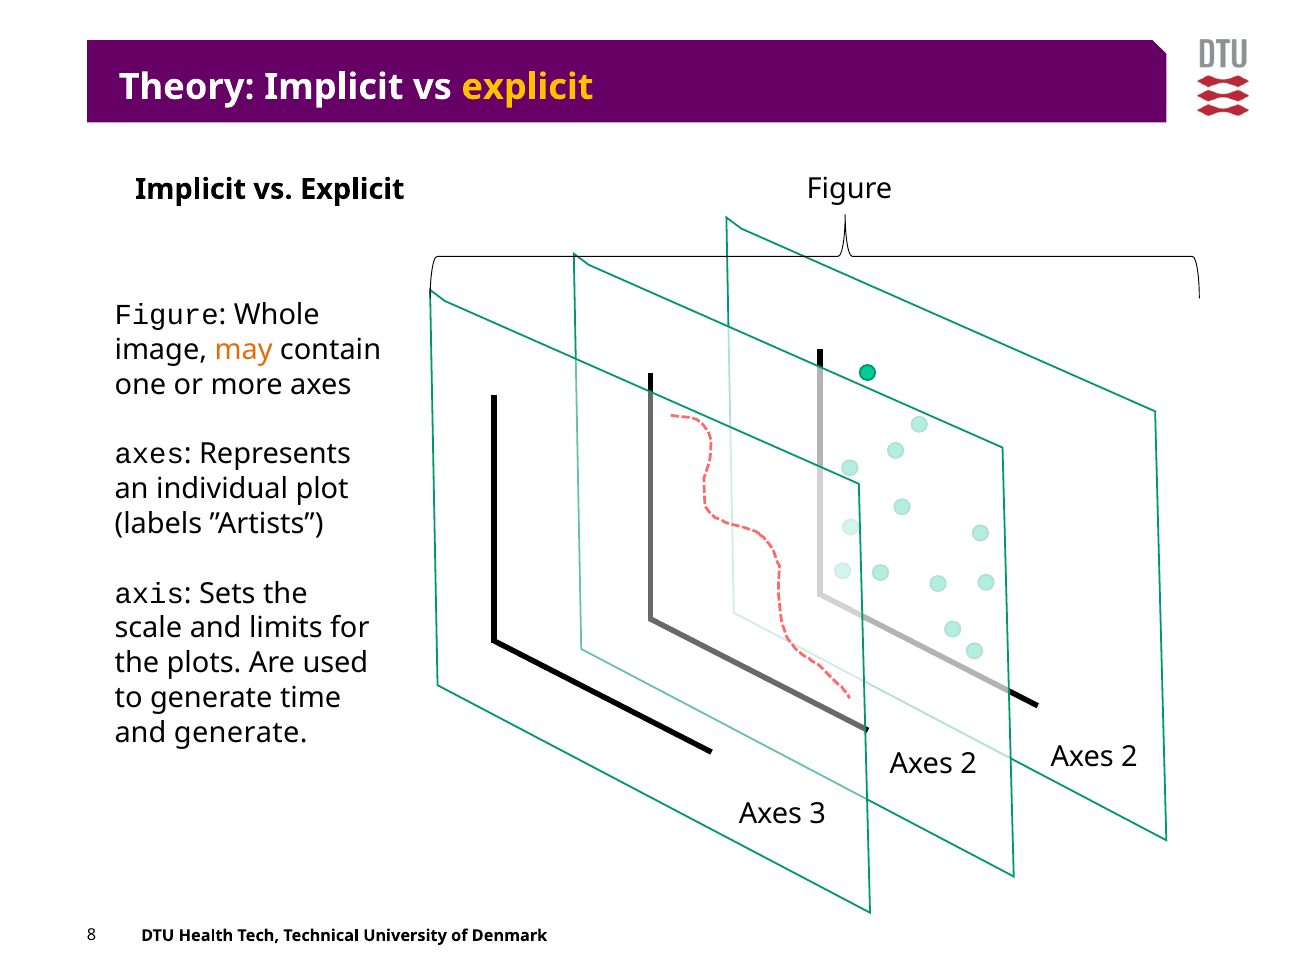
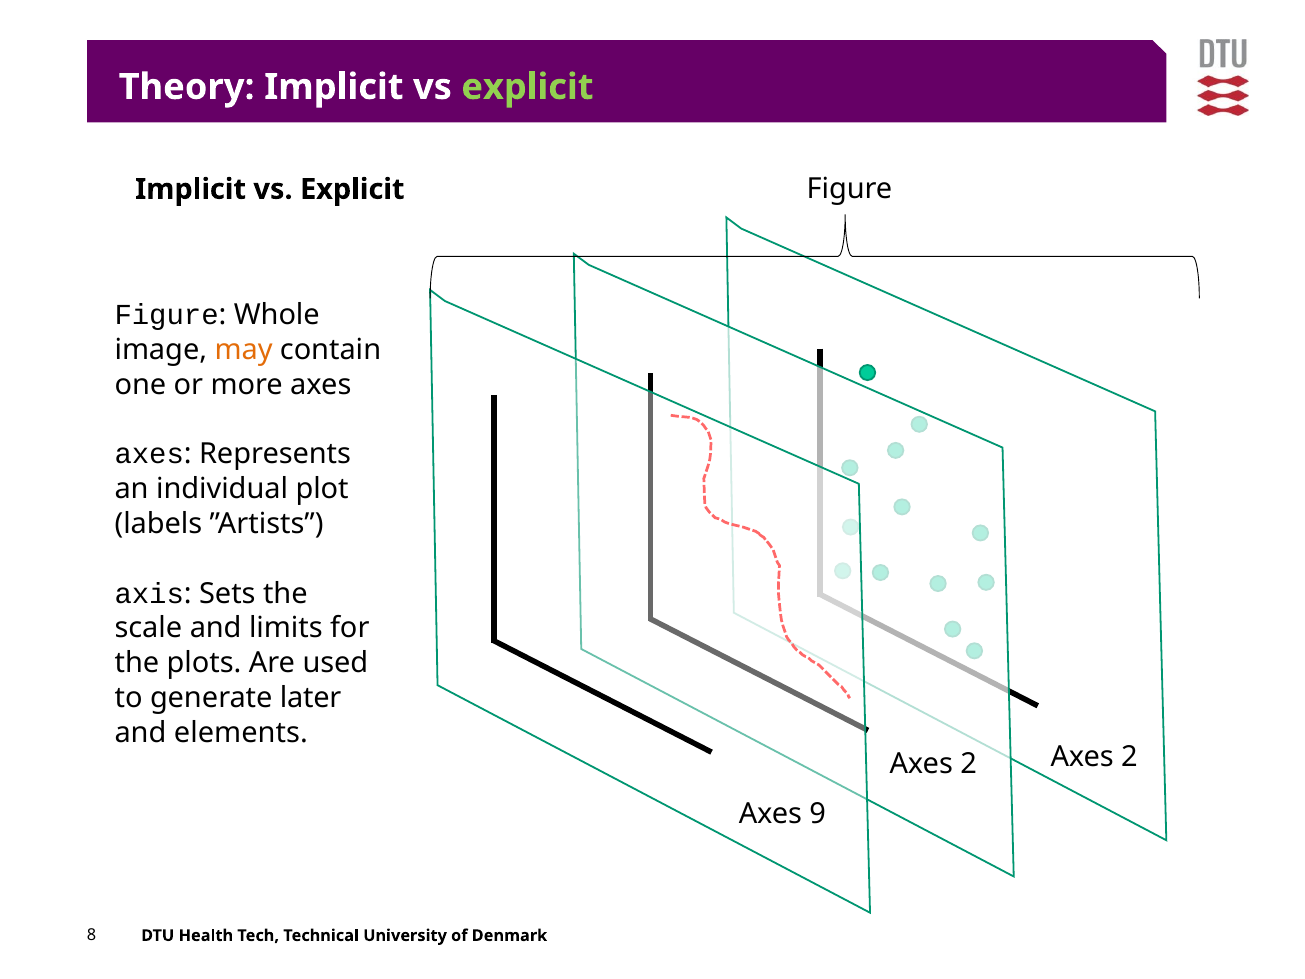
explicit at (527, 87) colour: yellow -> light green
time: time -> later
and generate: generate -> elements
3: 3 -> 9
